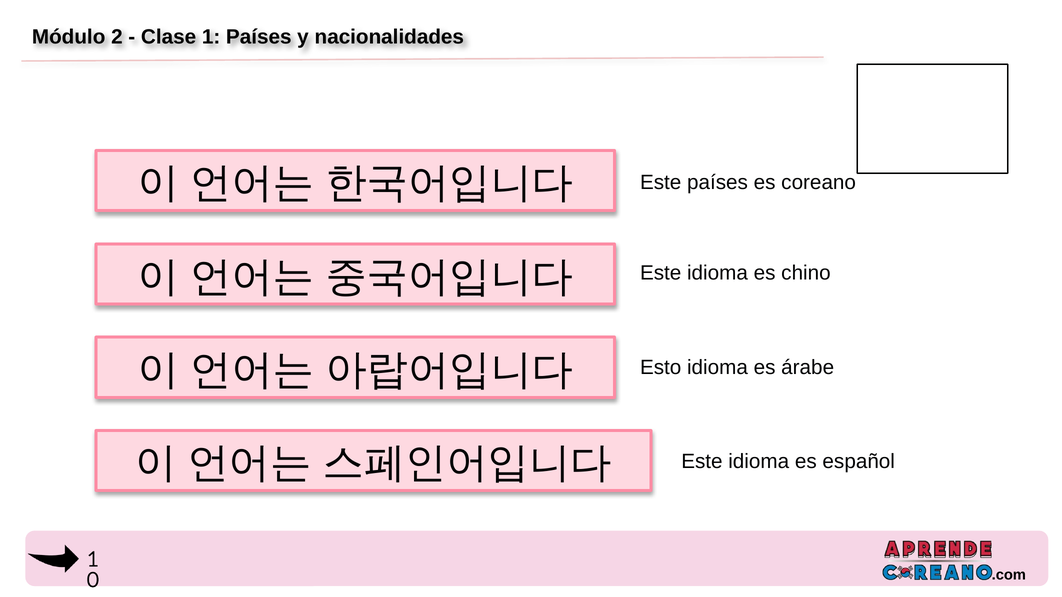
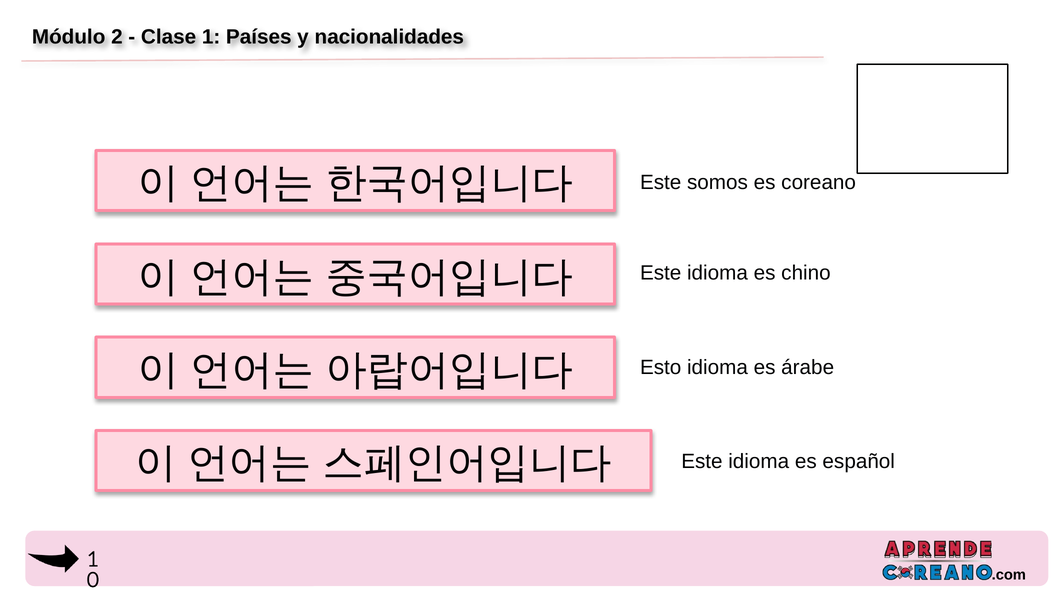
Este países: países -> somos
